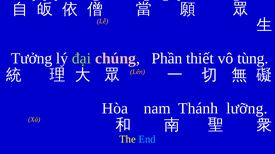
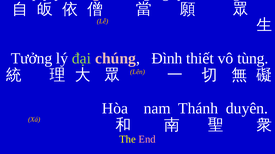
Phần: Phần -> Đình
lưỡng: lưỡng -> duyên
End colour: light blue -> pink
